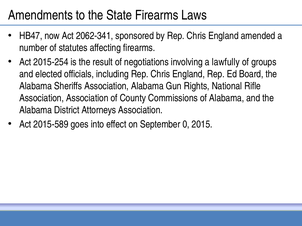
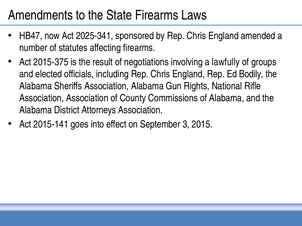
2062-341: 2062-341 -> 2025-341
2015-254: 2015-254 -> 2015-375
Board: Board -> Bodily
2015-589: 2015-589 -> 2015-141
0: 0 -> 3
